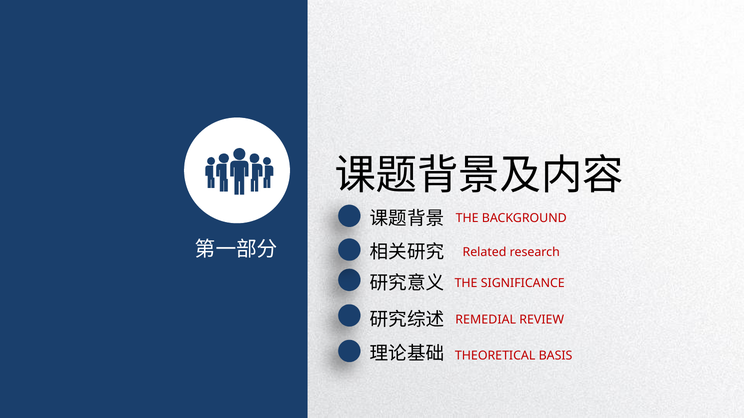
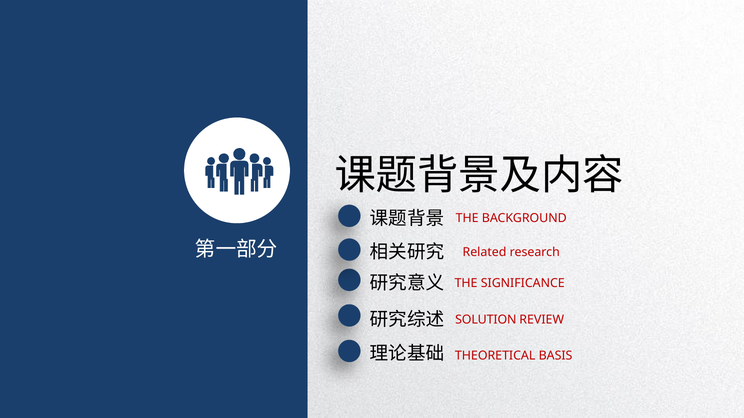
REMEDIAL: REMEDIAL -> SOLUTION
